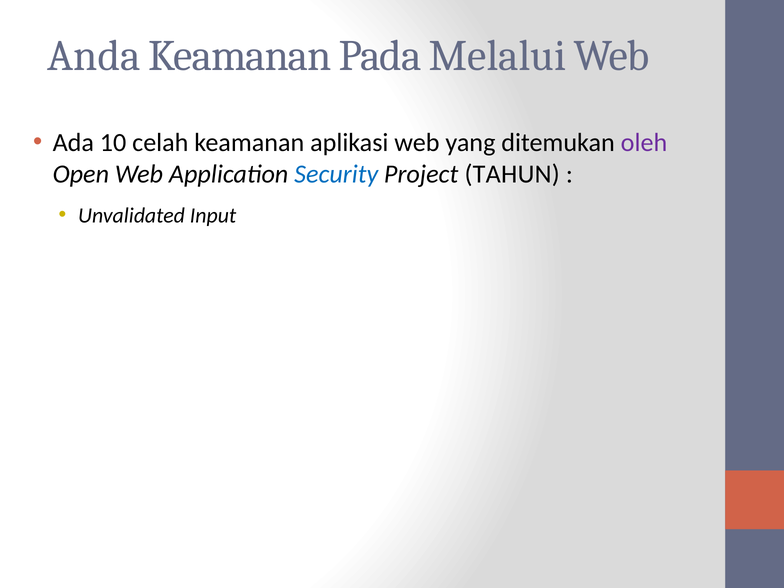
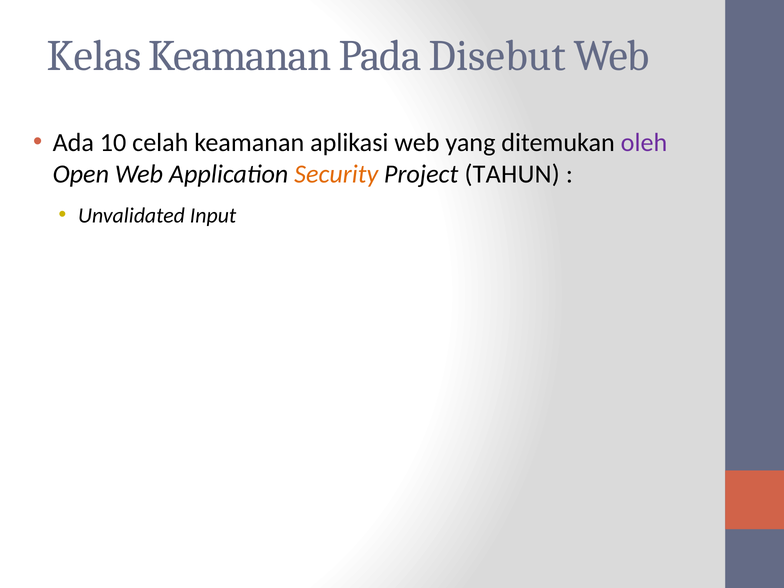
Anda: Anda -> Kelas
Melalui: Melalui -> Disebut
Security colour: blue -> orange
